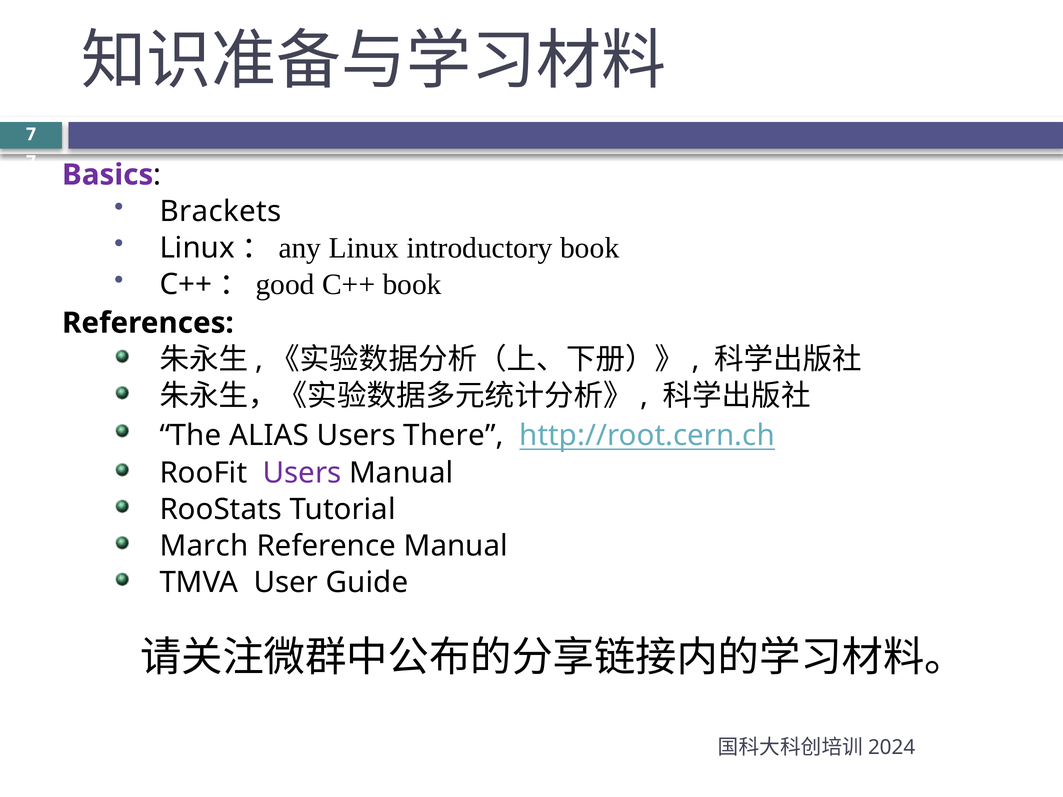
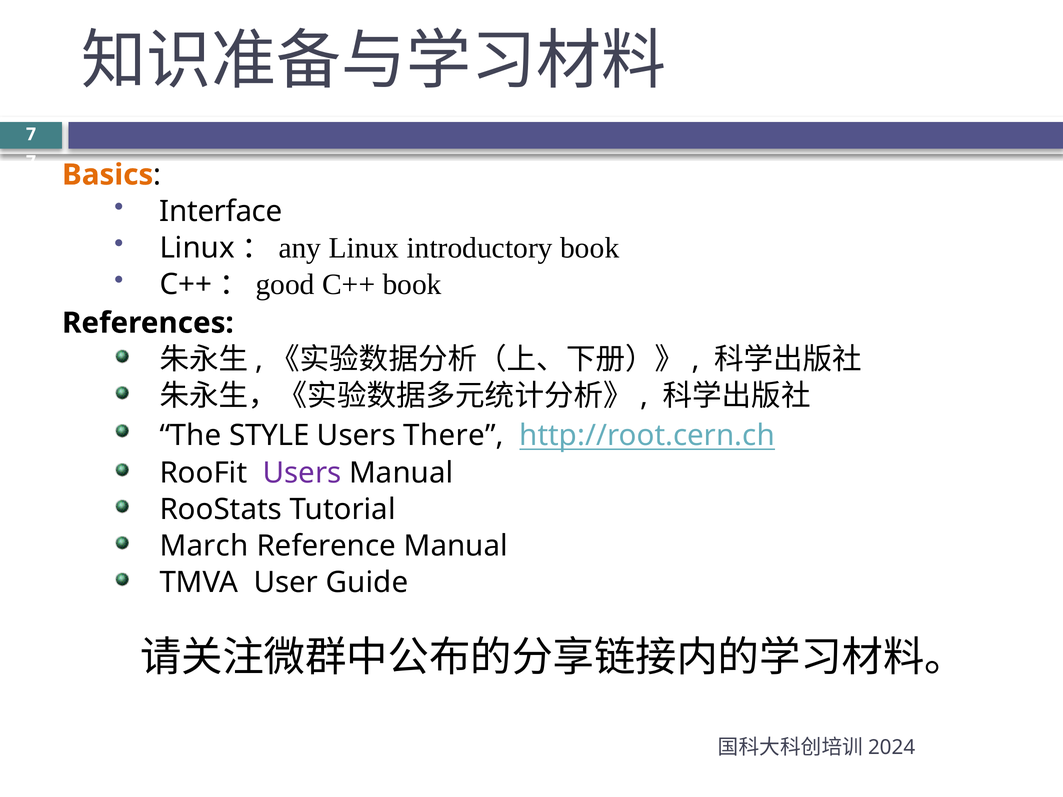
Basics colour: purple -> orange
Brackets: Brackets -> Interface
ALIAS: ALIAS -> STYLE
